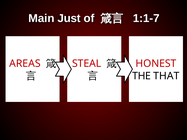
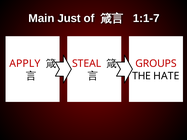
AREAS: AREAS -> APPLY
HONEST: HONEST -> GROUPS
THAT: THAT -> HATE
